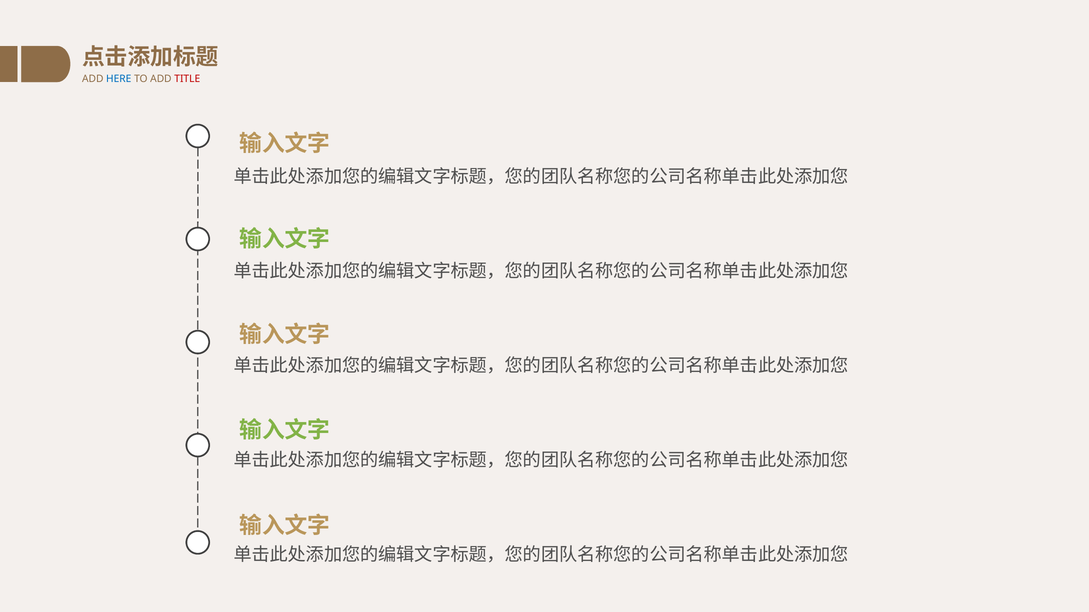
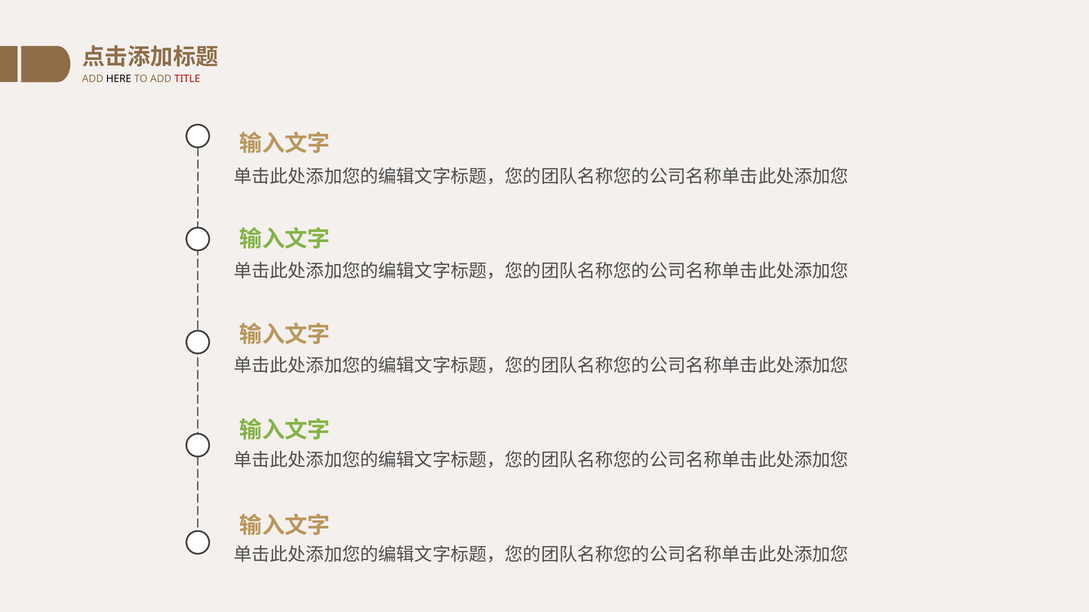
HERE colour: blue -> black
